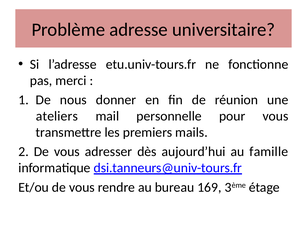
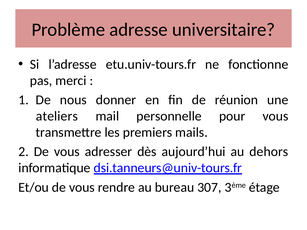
famille: famille -> dehors
169: 169 -> 307
